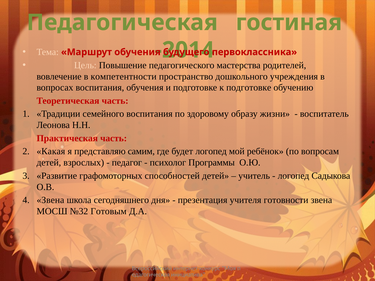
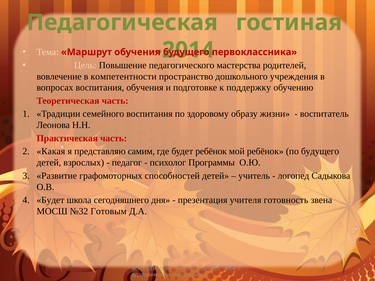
к подготовке: подготовке -> поддержку
будет логопед: логопед -> ребёнок
по вопросам: вопросам -> будущего
Звена at (50, 200): Звена -> Будет
готовности: готовности -> готовность
